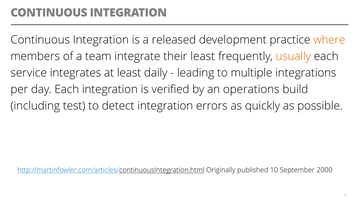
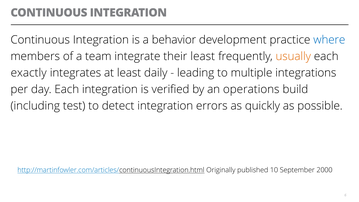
released: released -> behavior
where colour: orange -> blue
service: service -> exactly
